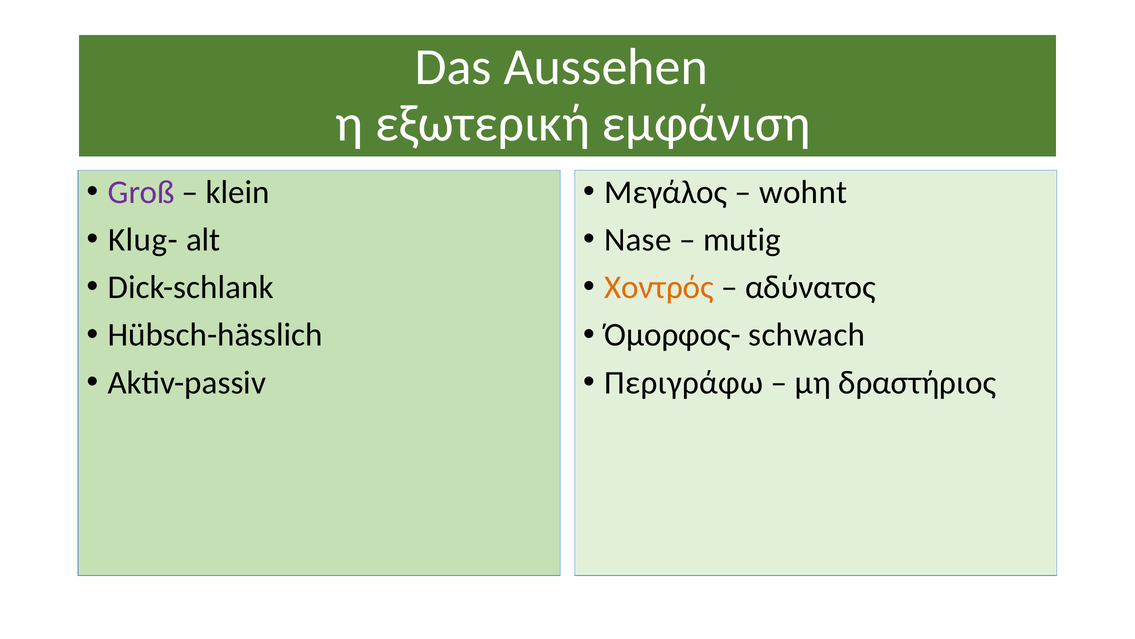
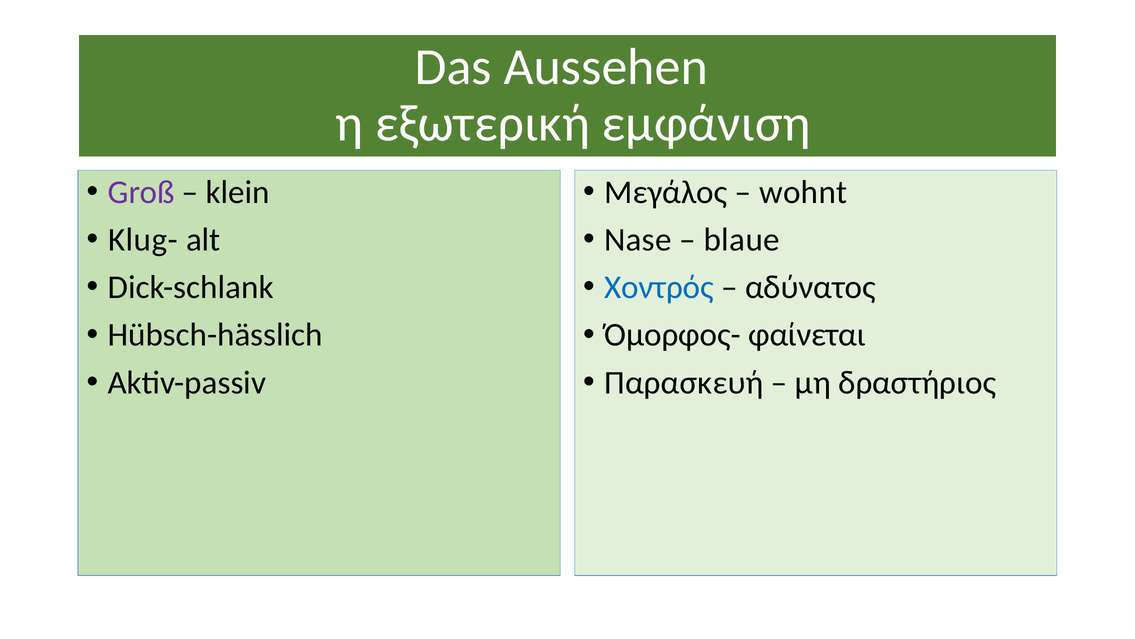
mutig: mutig -> blaue
Χοντρός colour: orange -> blue
schwach: schwach -> φαίνεται
Περιγράφω: Περιγράφω -> Παρασκευή
